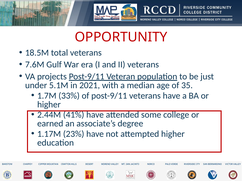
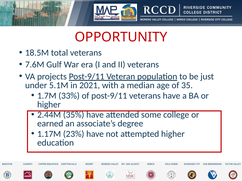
41%: 41% -> 35%
